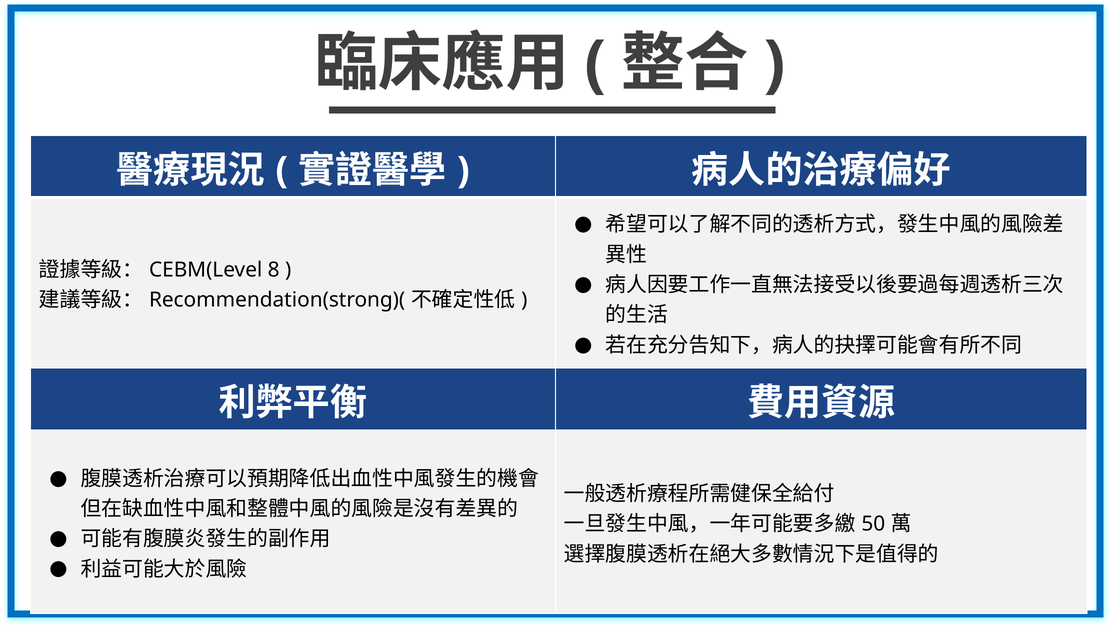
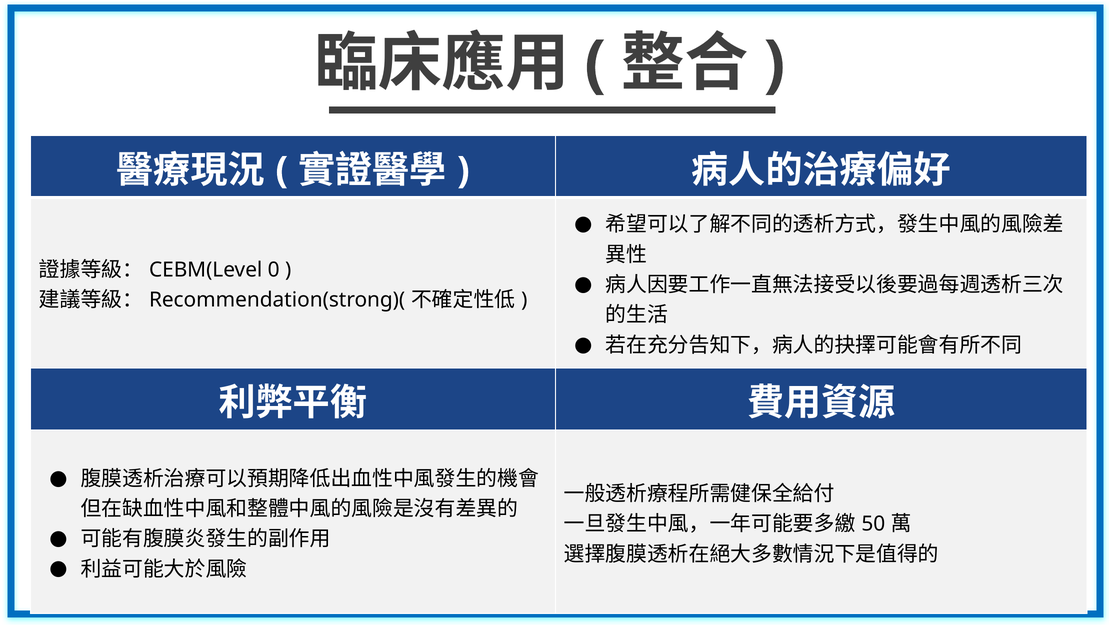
8: 8 -> 0
